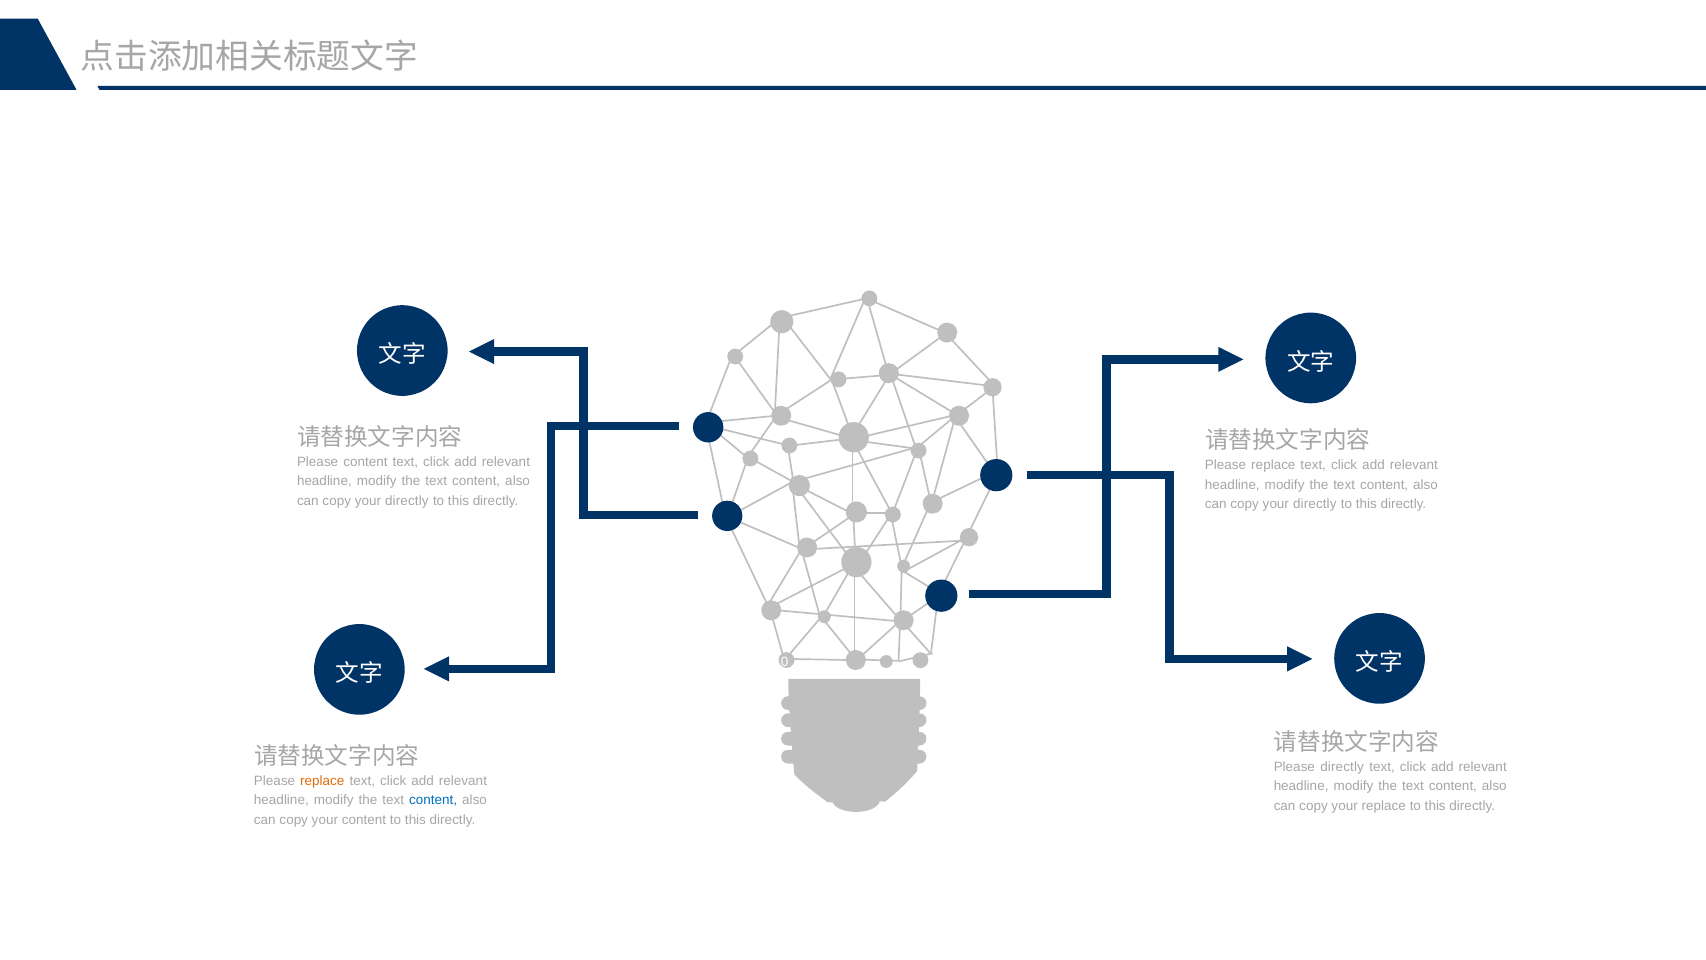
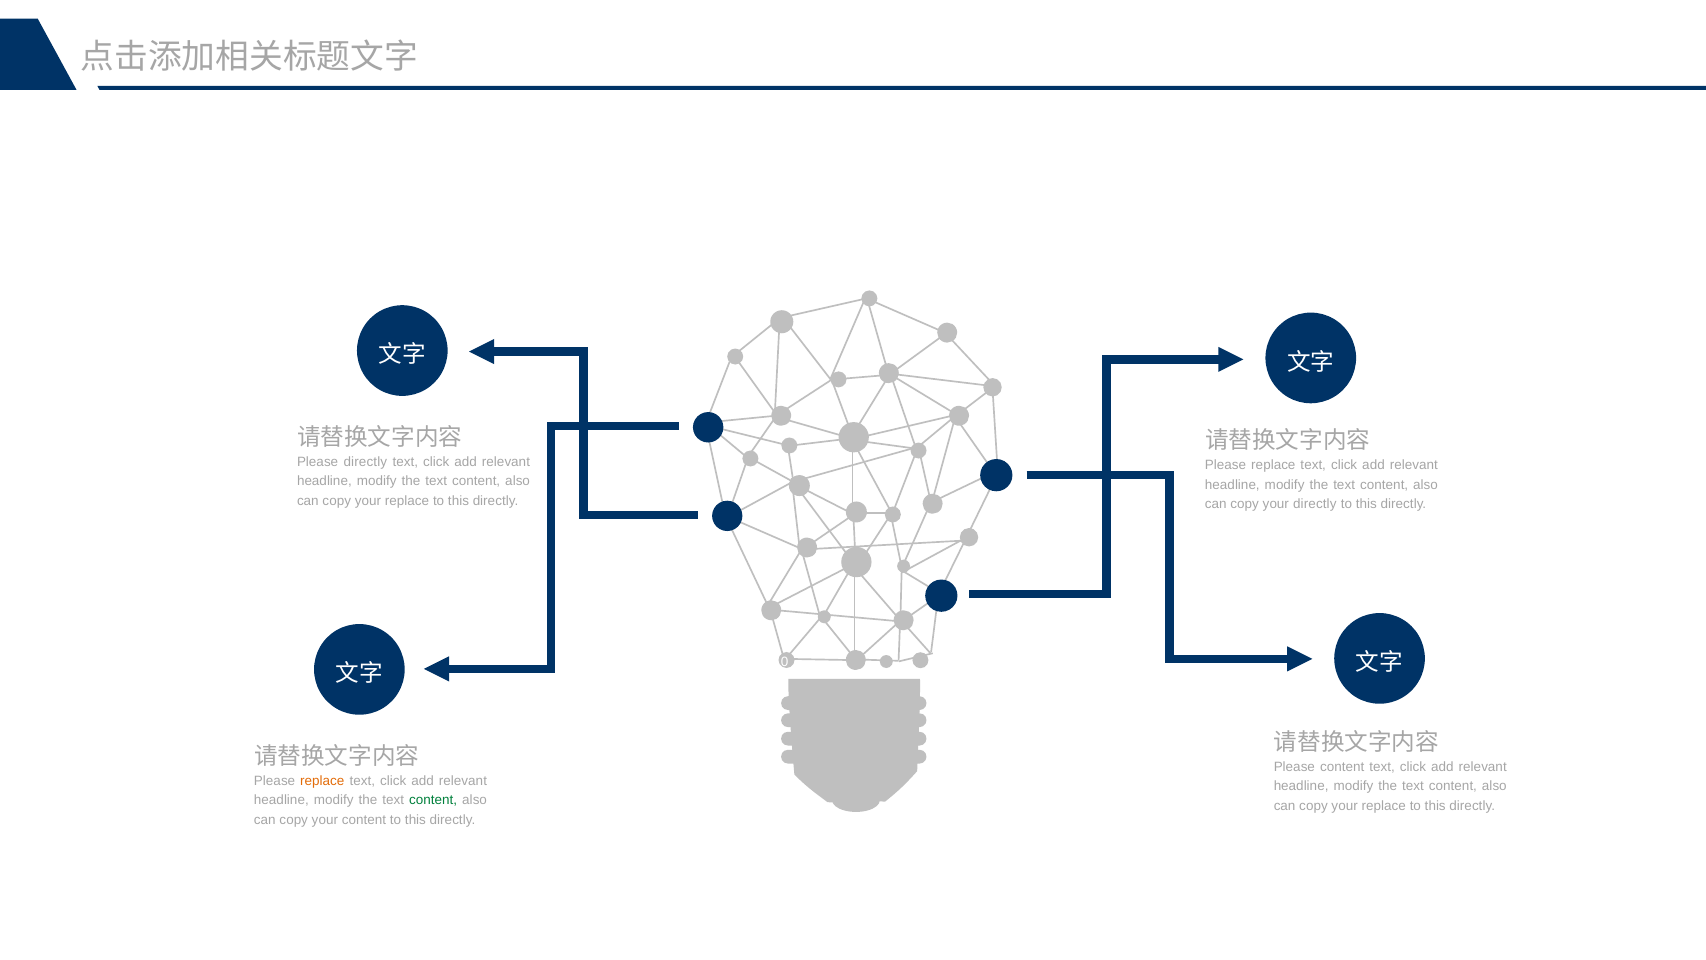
Please content: content -> directly
directly at (407, 500): directly -> replace
Please directly: directly -> content
content at (433, 800) colour: blue -> green
